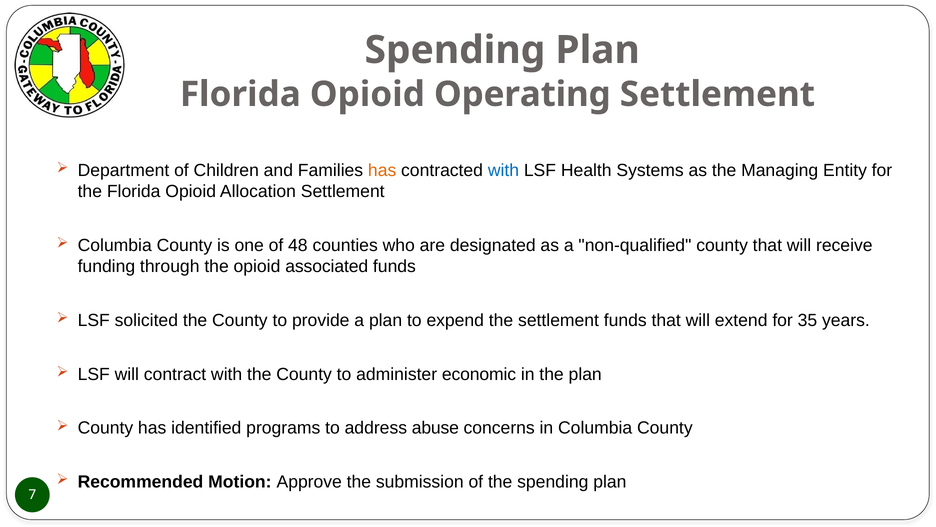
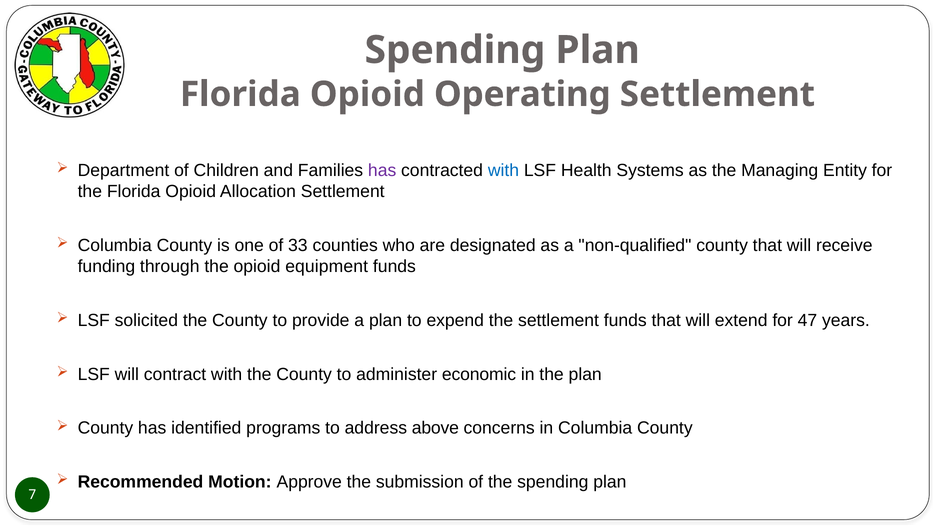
has at (382, 170) colour: orange -> purple
48: 48 -> 33
associated: associated -> equipment
35: 35 -> 47
abuse: abuse -> above
